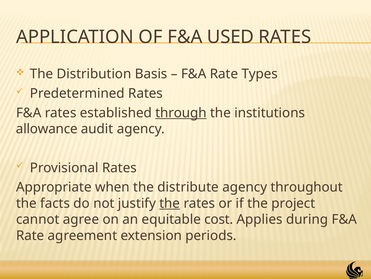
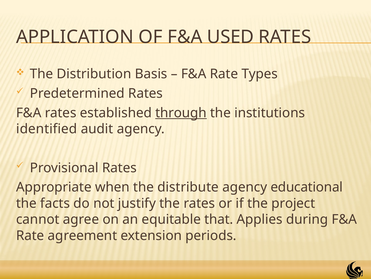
allowance: allowance -> identified
throughout: throughout -> educational
the at (170, 203) underline: present -> none
cost: cost -> that
